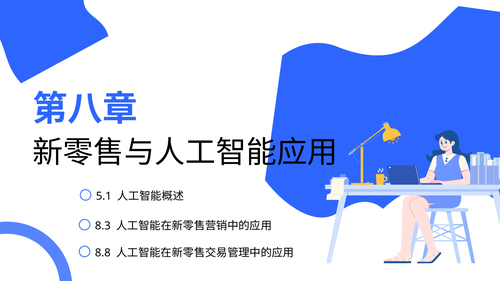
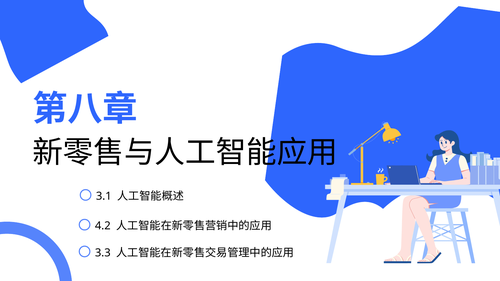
5.1: 5.1 -> 3.1
8.3: 8.3 -> 4.2
8.8: 8.8 -> 3.3
